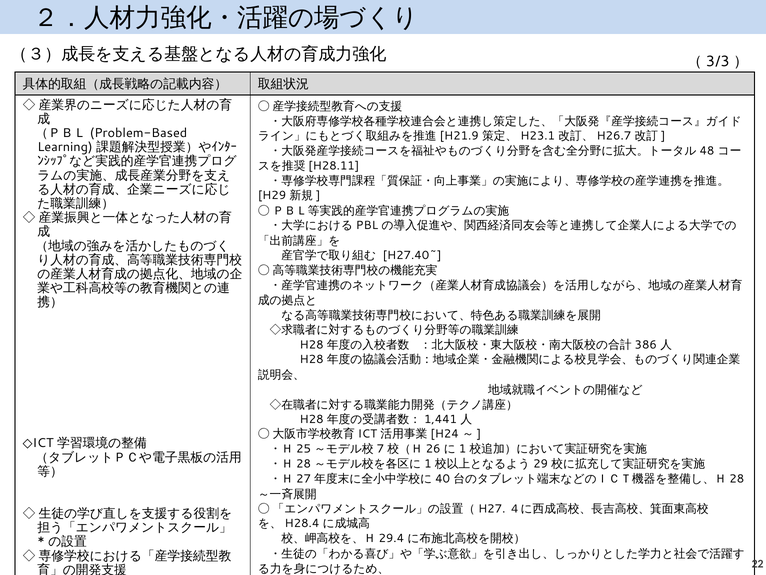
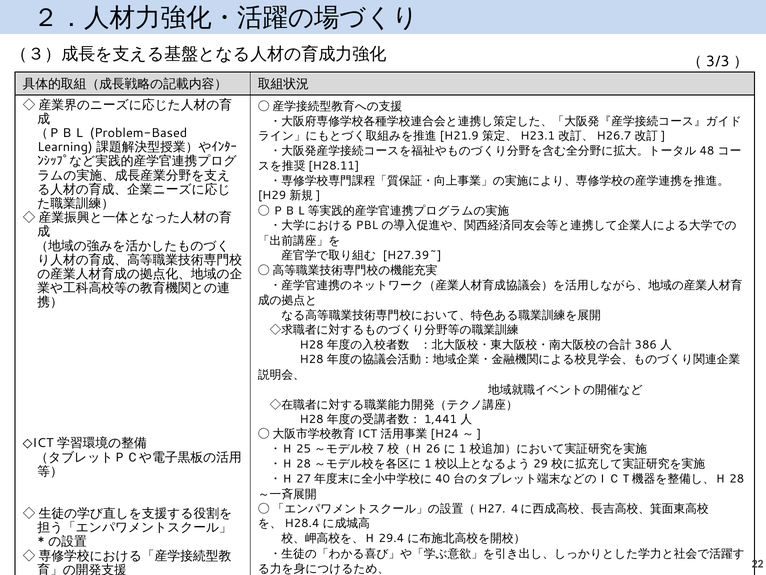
H27.40~: H27.40~ -> H27.39~
